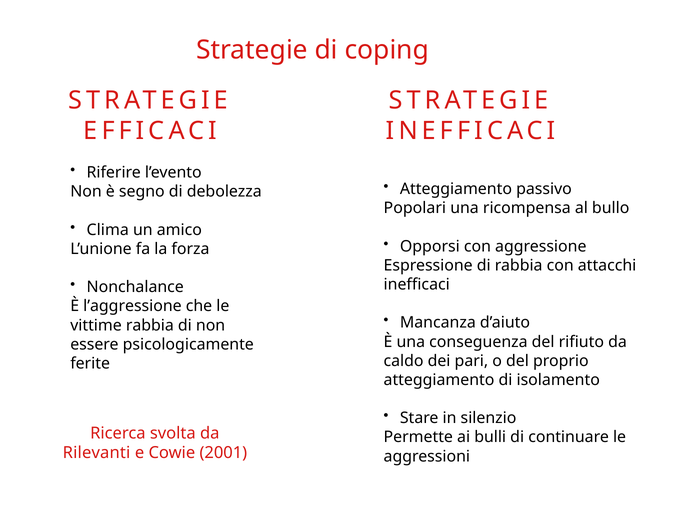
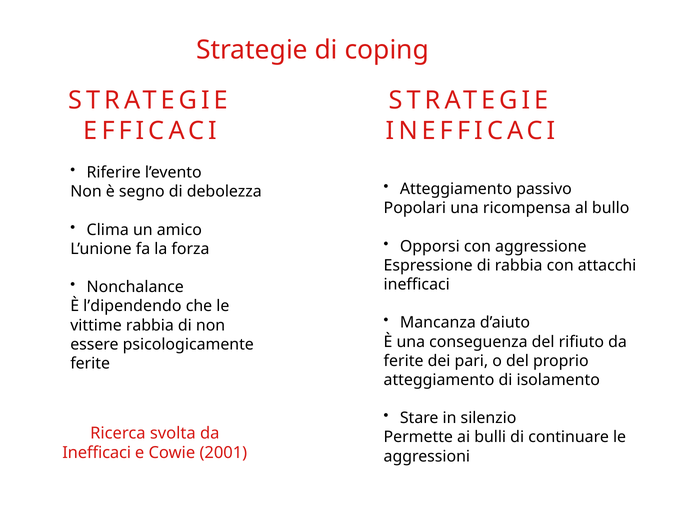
l’aggressione: l’aggressione -> l’dipendendo
caldo at (404, 360): caldo -> ferite
Rilevanti at (97, 452): Rilevanti -> Inefficaci
